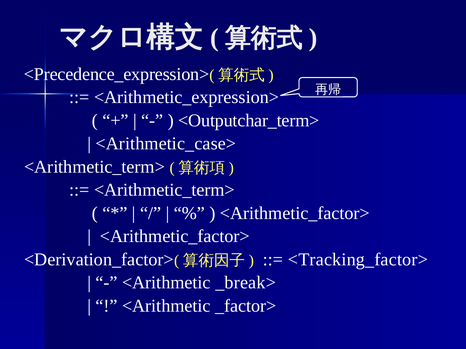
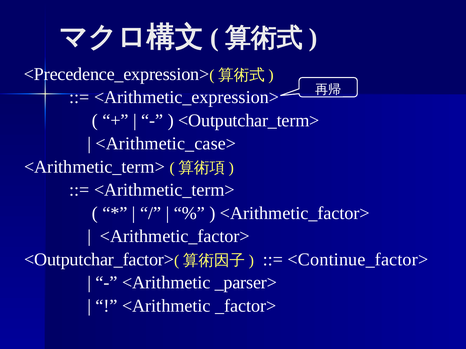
<Derivation_factor>: <Derivation_factor> -> <Outputchar_factor>
<Tracking_factor>: <Tracking_factor> -> <Continue_factor>
_break>: _break> -> _parser>
